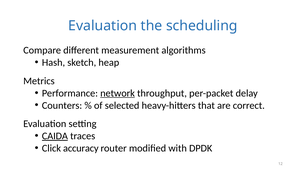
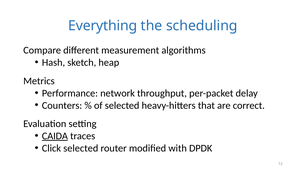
Evaluation at (103, 26): Evaluation -> Everything
network underline: present -> none
Click accuracy: accuracy -> selected
